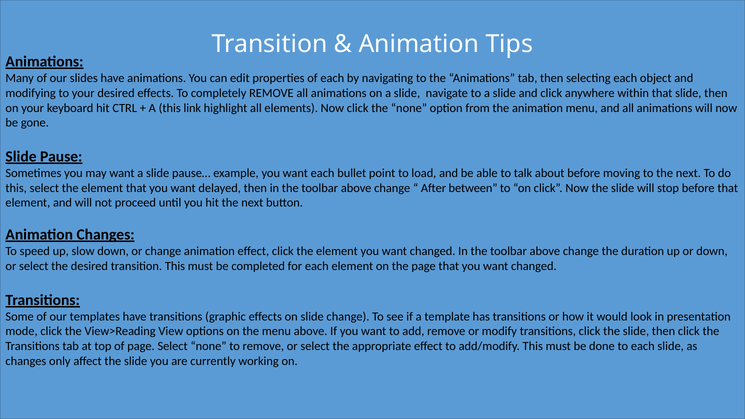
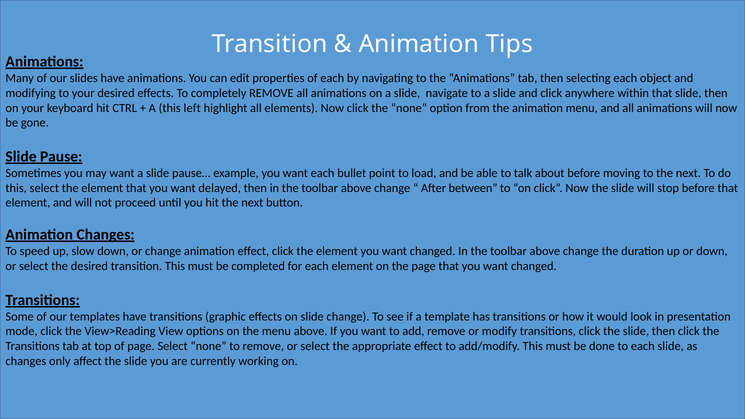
link: link -> left
